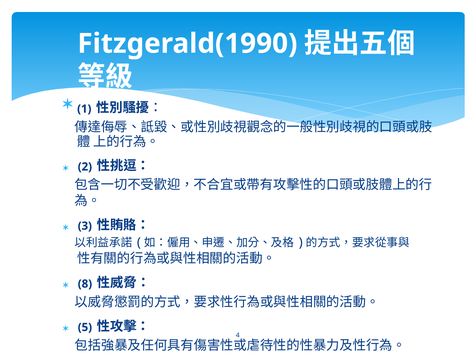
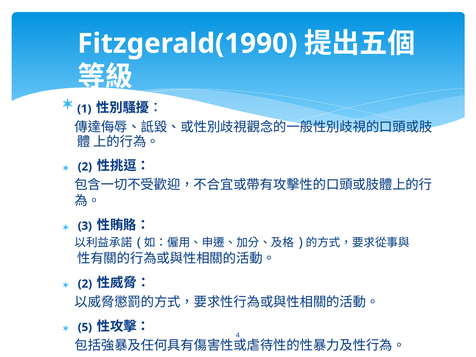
8 at (85, 284): 8 -> 2
